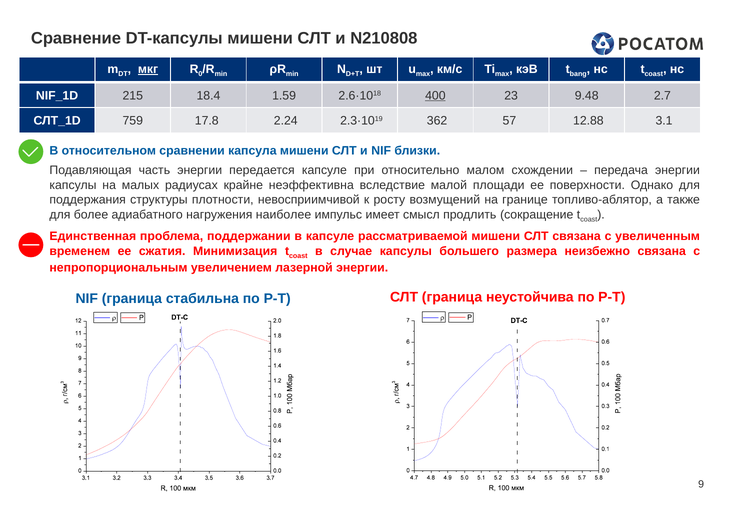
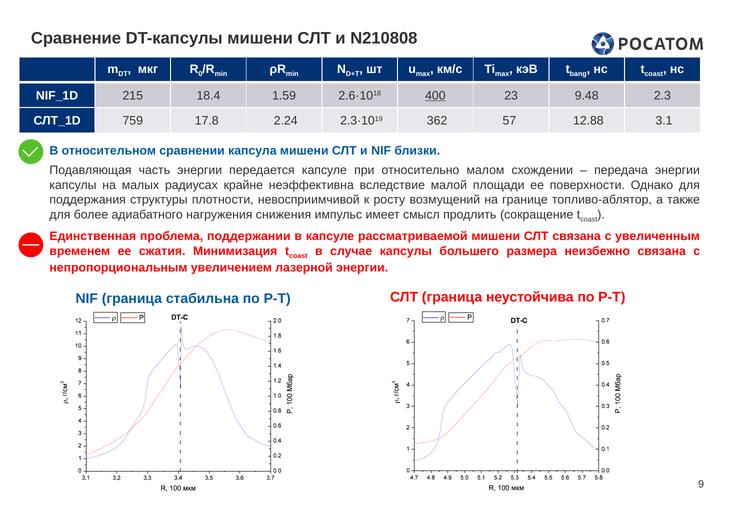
мкг underline: present -> none
2.7: 2.7 -> 2.3
наиболее: наиболее -> снижения
